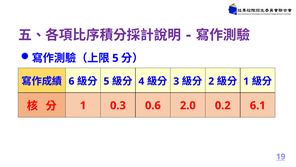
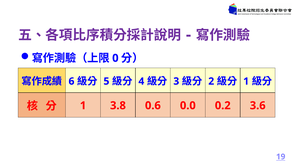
5 at (115, 58): 5 -> 0
0.3: 0.3 -> 3.8
2.0: 2.0 -> 0.0
6.1: 6.1 -> 3.6
